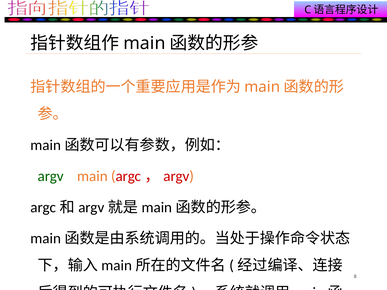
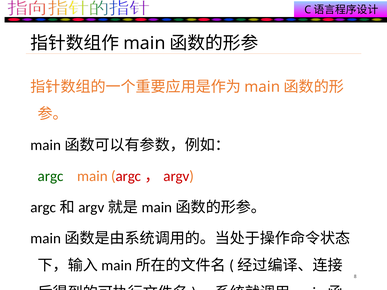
argv: argv -> argc
